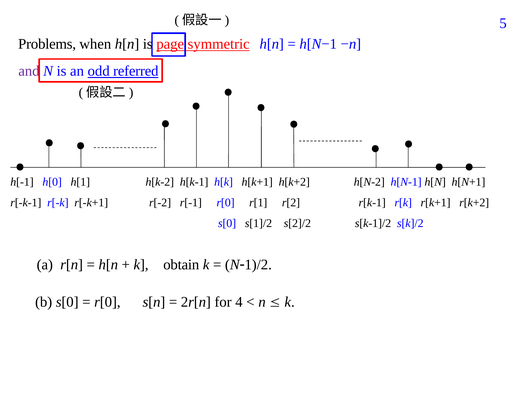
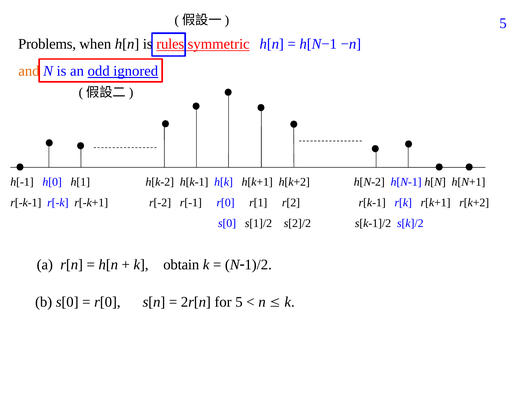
page: page -> rules
and colour: purple -> orange
referred: referred -> ignored
for 4: 4 -> 5
